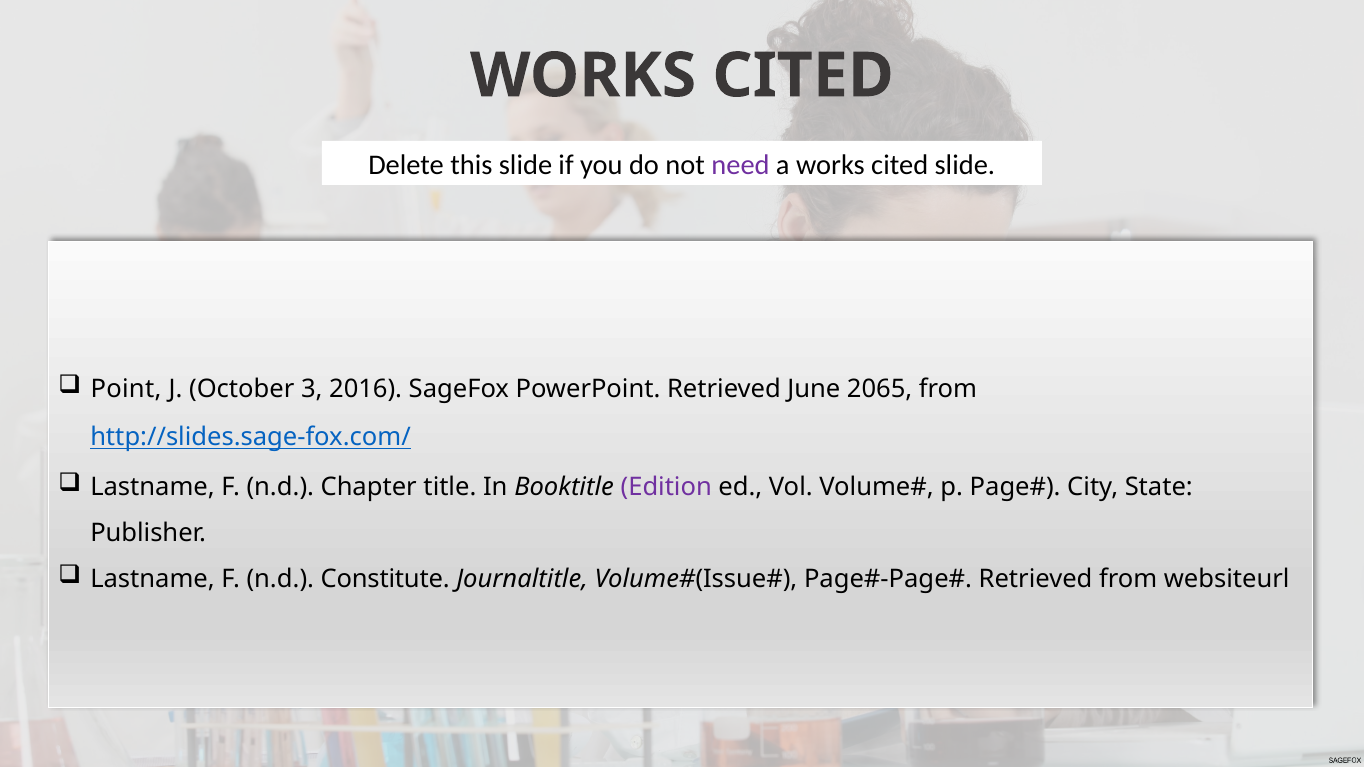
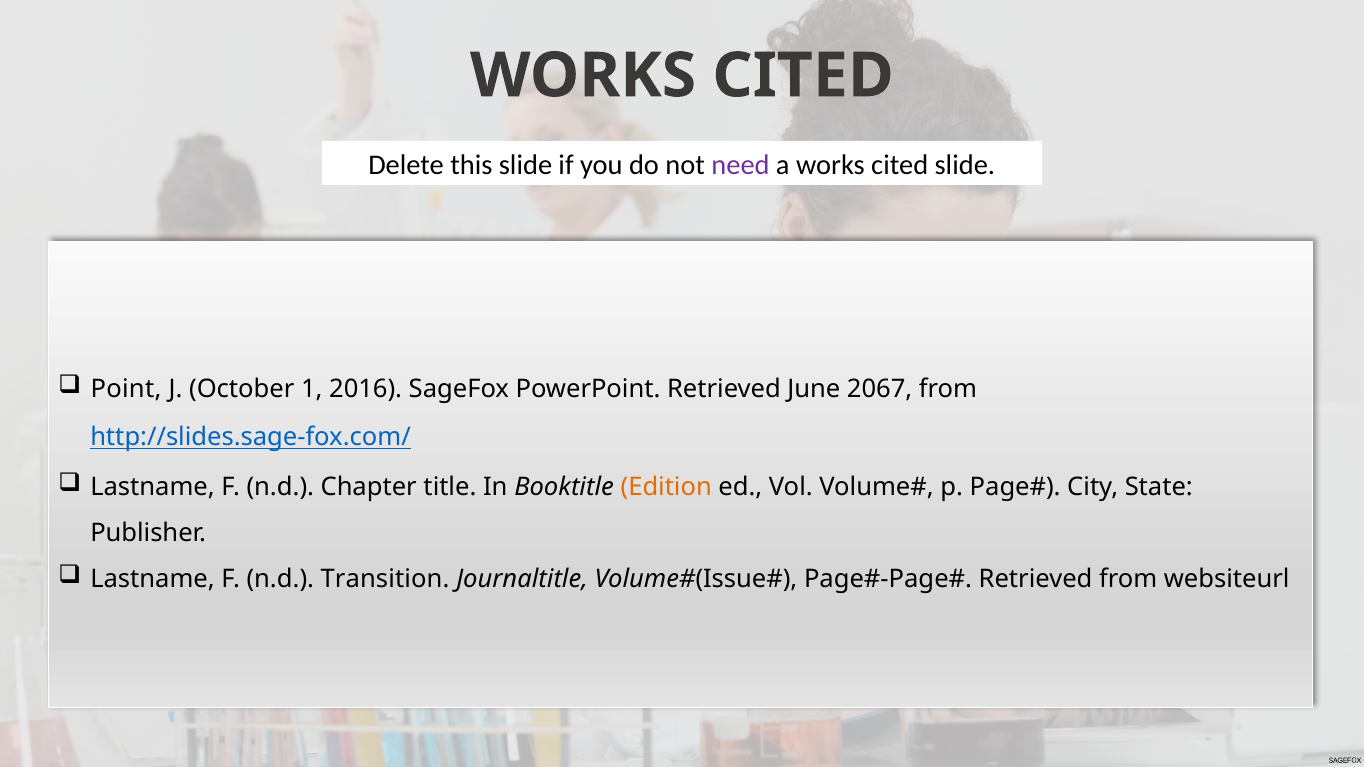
3: 3 -> 1
2065: 2065 -> 2067
Edition colour: purple -> orange
Constitute: Constitute -> Transition
